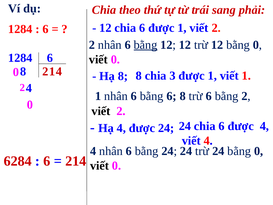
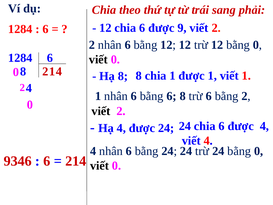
6 được 1: 1 -> 9
bằng at (146, 45) underline: present -> none
chia 3: 3 -> 1
6284: 6284 -> 9346
